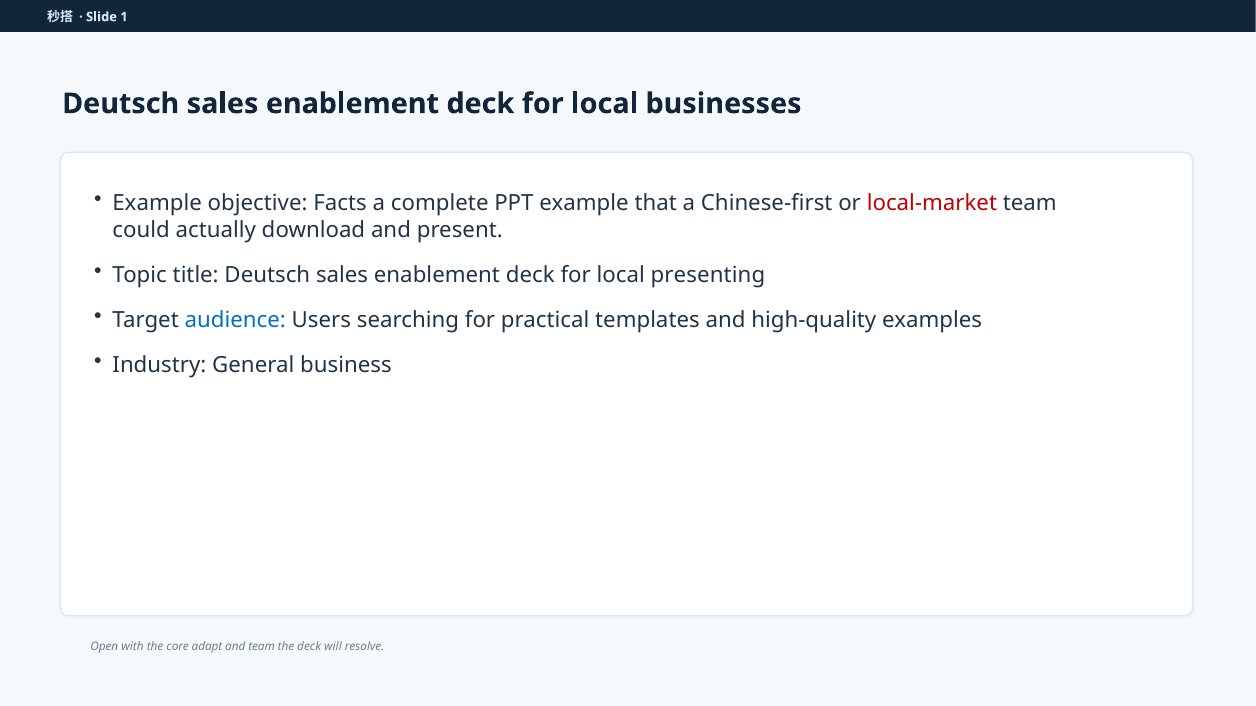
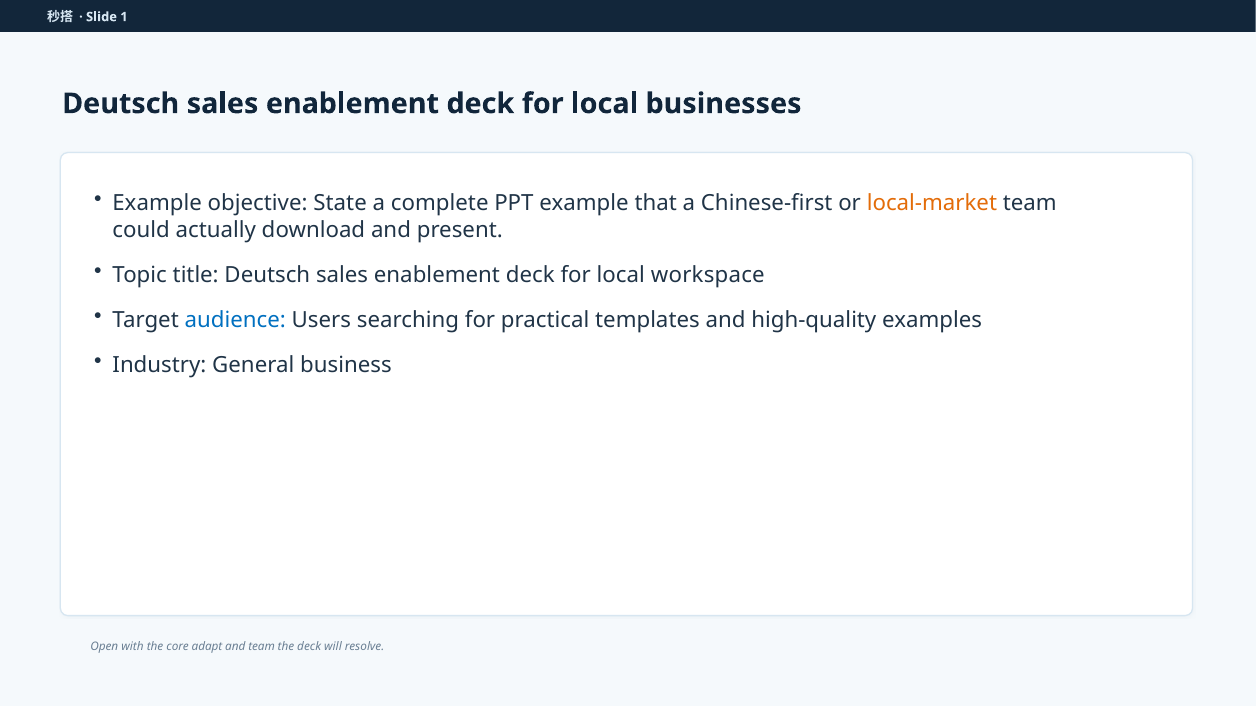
Facts: Facts -> State
local-market colour: red -> orange
presenting: presenting -> workspace
